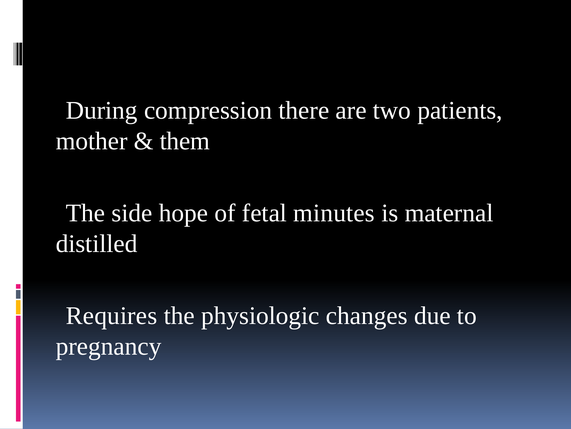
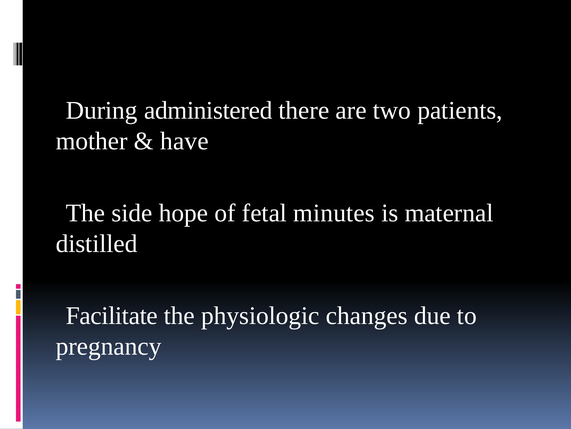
compression: compression -> administered
them: them -> have
Requires: Requires -> Facilitate
